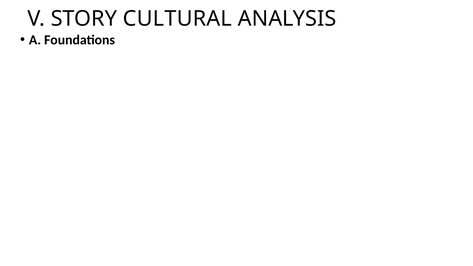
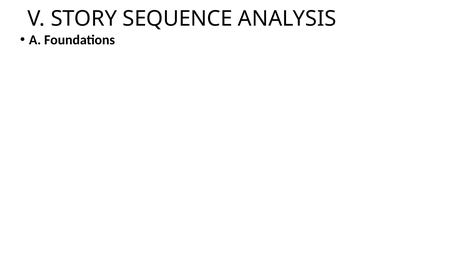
CULTURAL: CULTURAL -> SEQUENCE
